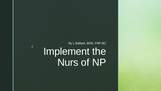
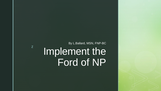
Nurs: Nurs -> Ford
